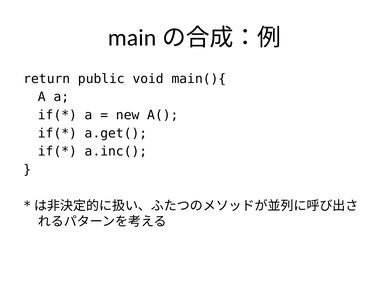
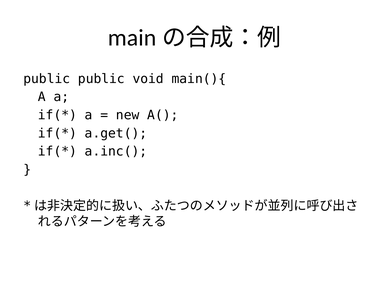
return at (47, 79): return -> public
